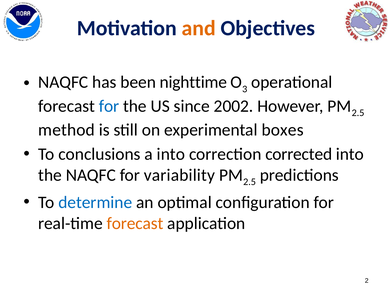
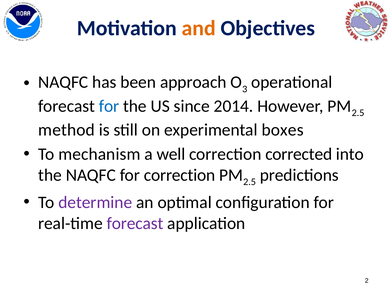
nighttime: nighttime -> approach
2002: 2002 -> 2014
conclusions: conclusions -> mechanism
a into: into -> well
for variability: variability -> correction
determine colour: blue -> purple
forecast at (135, 223) colour: orange -> purple
